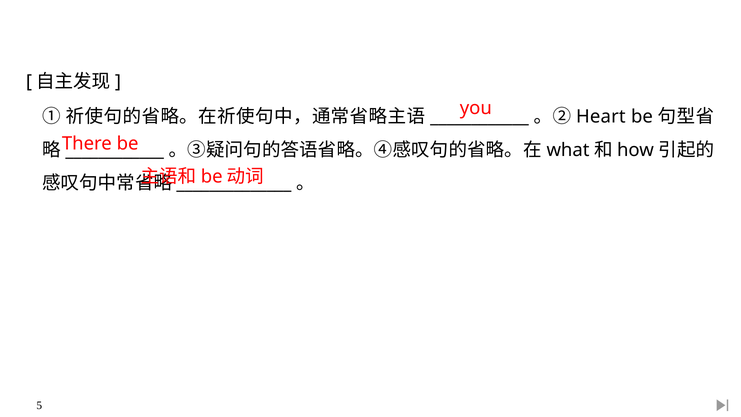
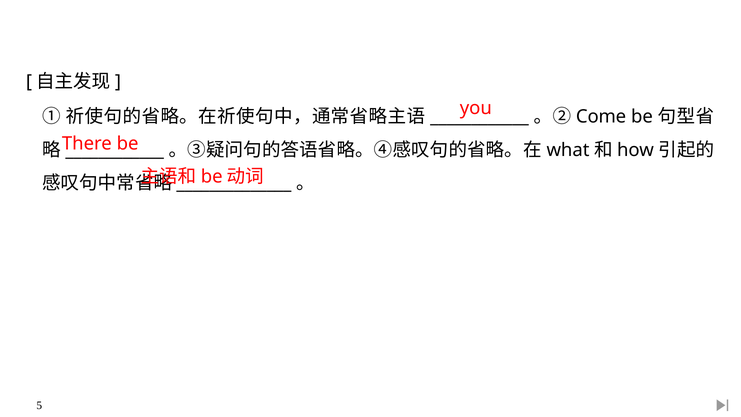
Heart: Heart -> Come
